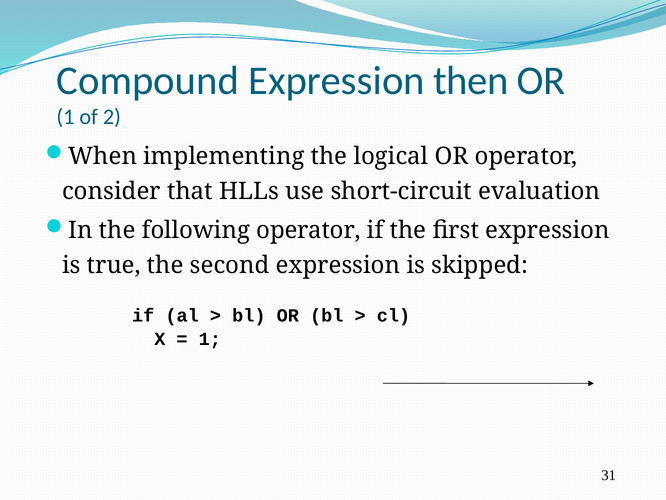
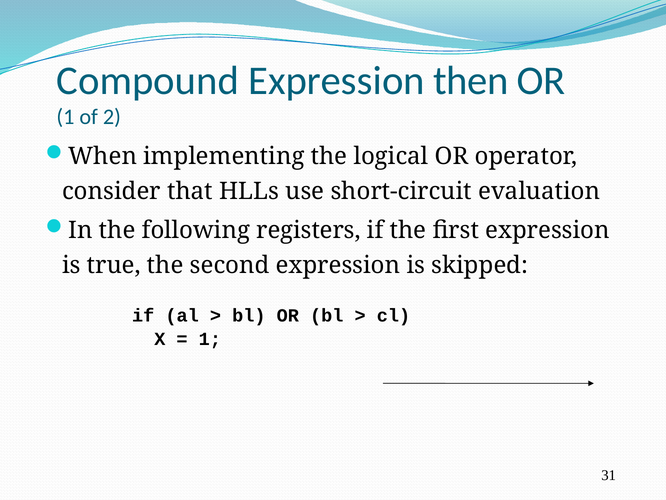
following operator: operator -> registers
